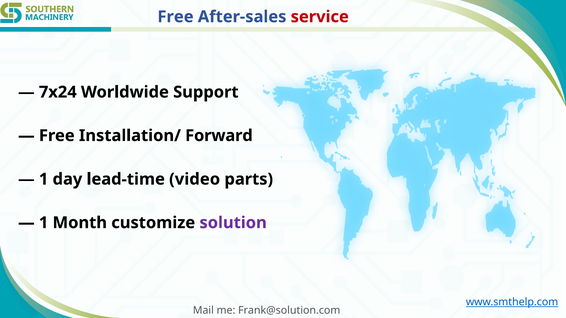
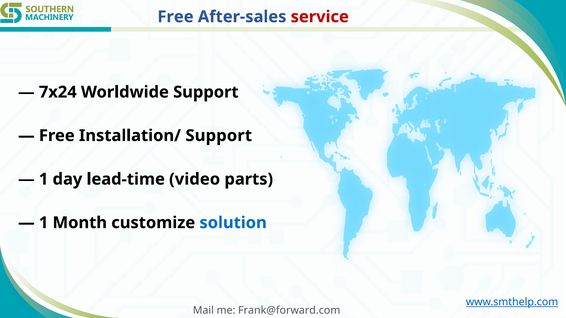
Installation/ Forward: Forward -> Support
solution colour: purple -> blue
Frank@solution.com: Frank@solution.com -> Frank@forward.com
